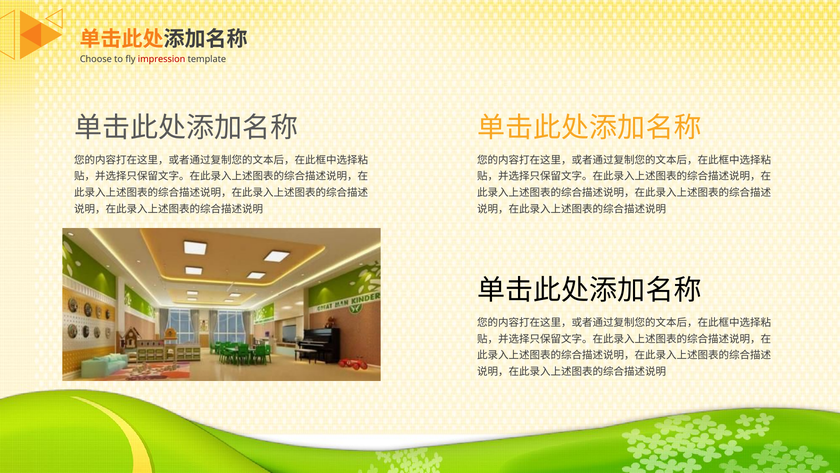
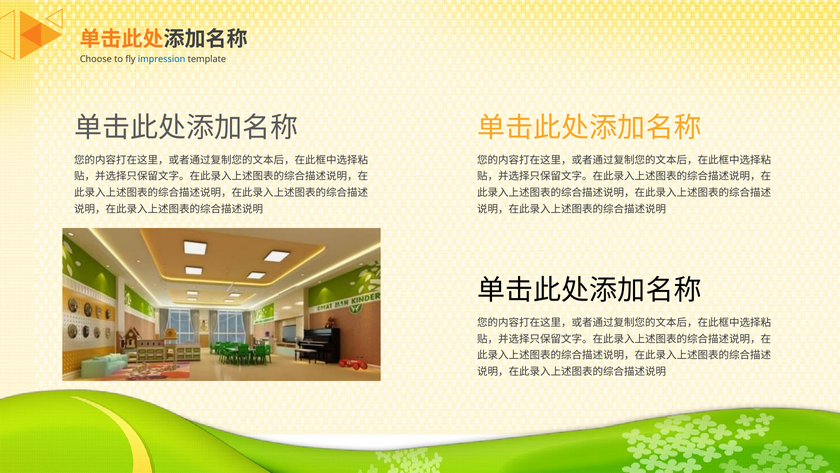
impression colour: red -> blue
